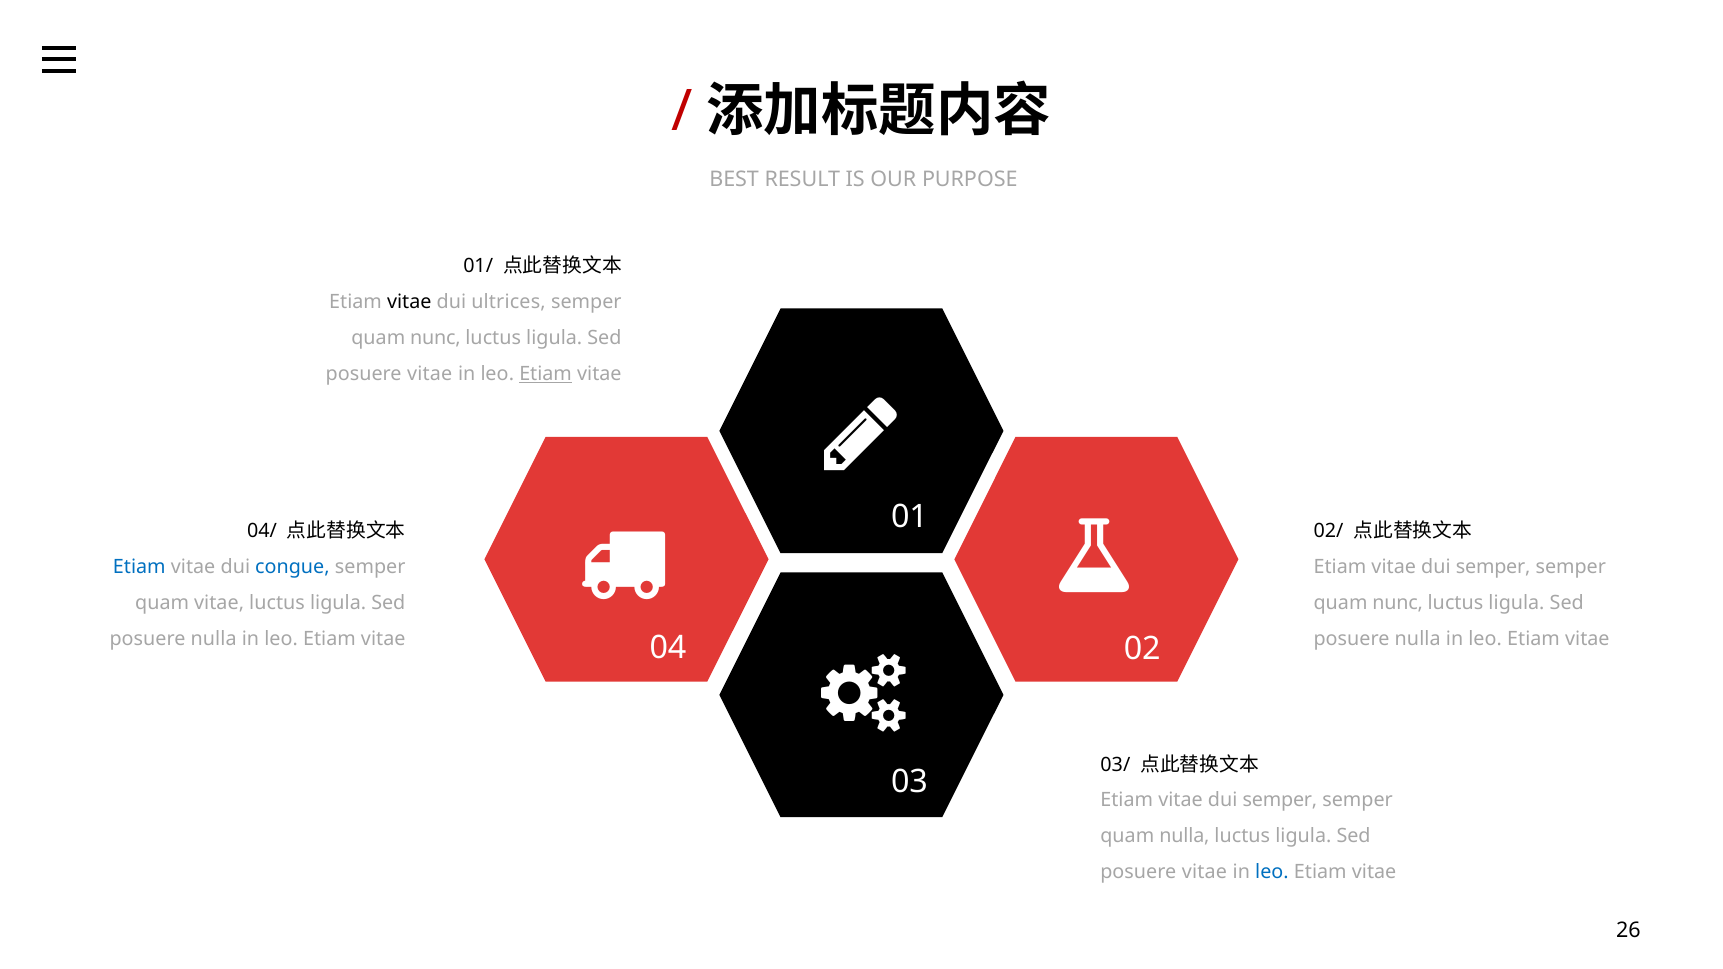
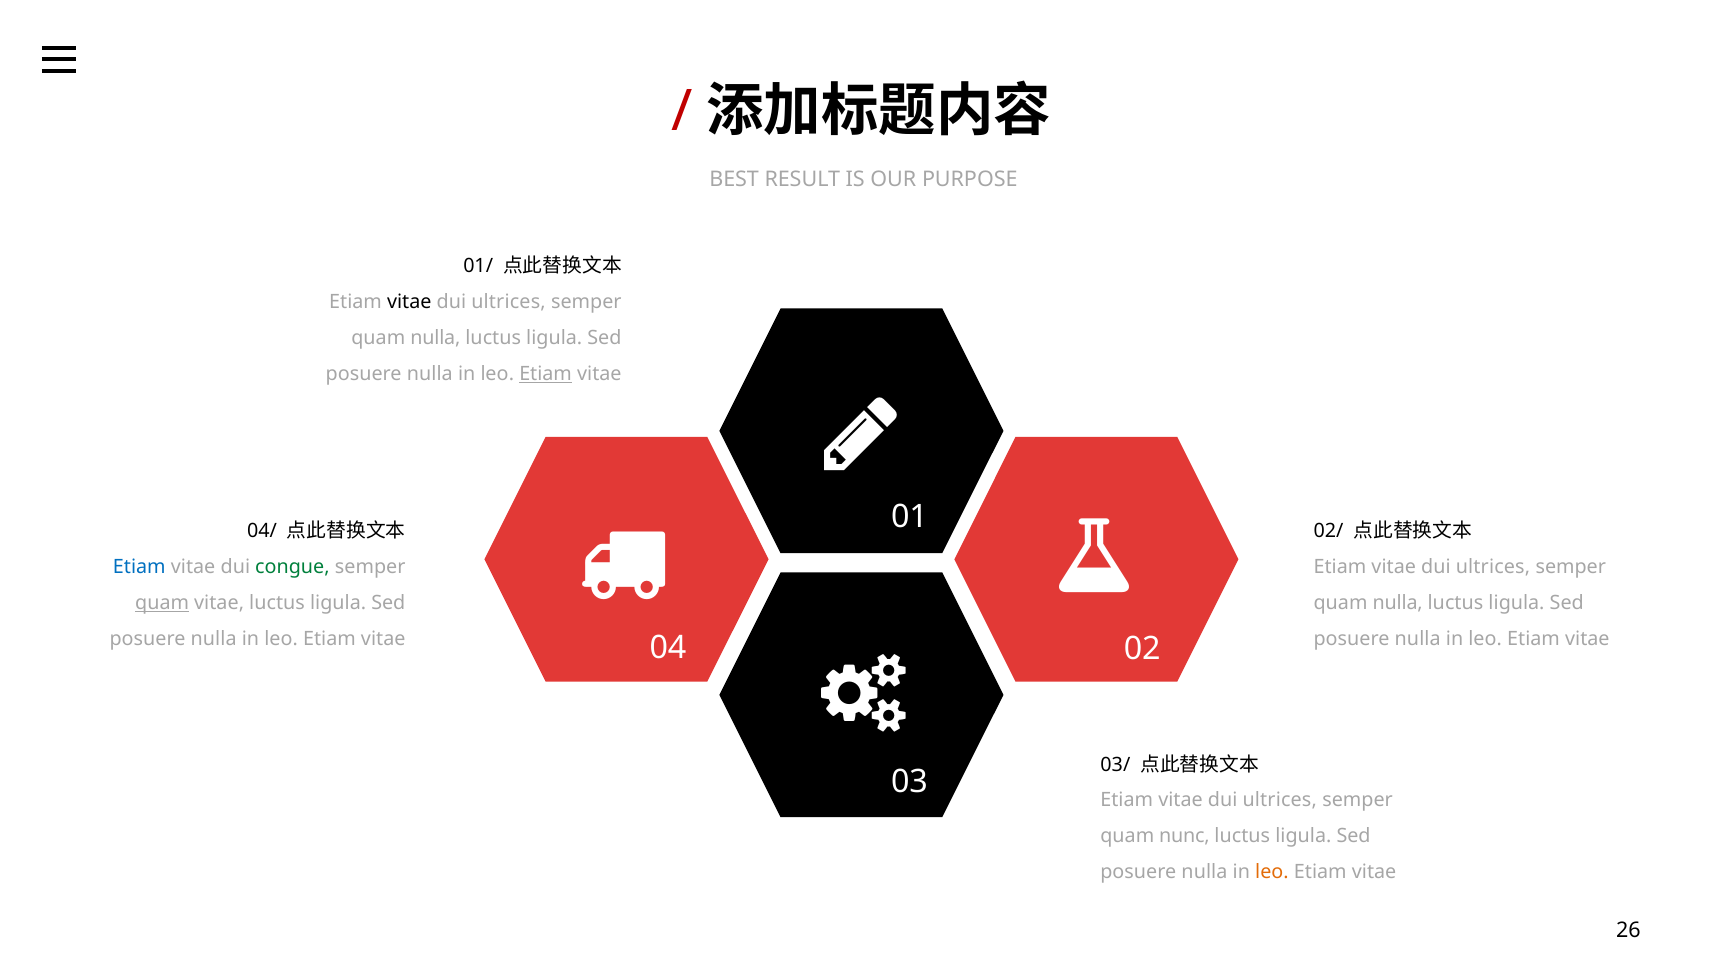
nunc at (435, 338): nunc -> nulla
vitae at (430, 374): vitae -> nulla
congue colour: blue -> green
semper at (1493, 567): semper -> ultrices
quam at (162, 603) underline: none -> present
nunc at (1398, 603): nunc -> nulla
semper at (1280, 801): semper -> ultrices
quam nulla: nulla -> nunc
vitae at (1204, 872): vitae -> nulla
leo at (1272, 872) colour: blue -> orange
